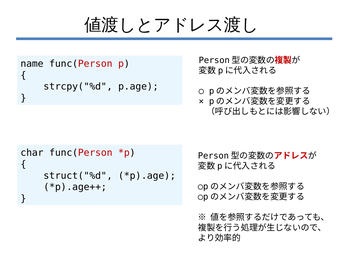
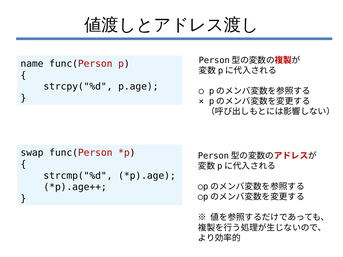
char: char -> swap
struct("%d: struct("%d -> strcmp("%d
